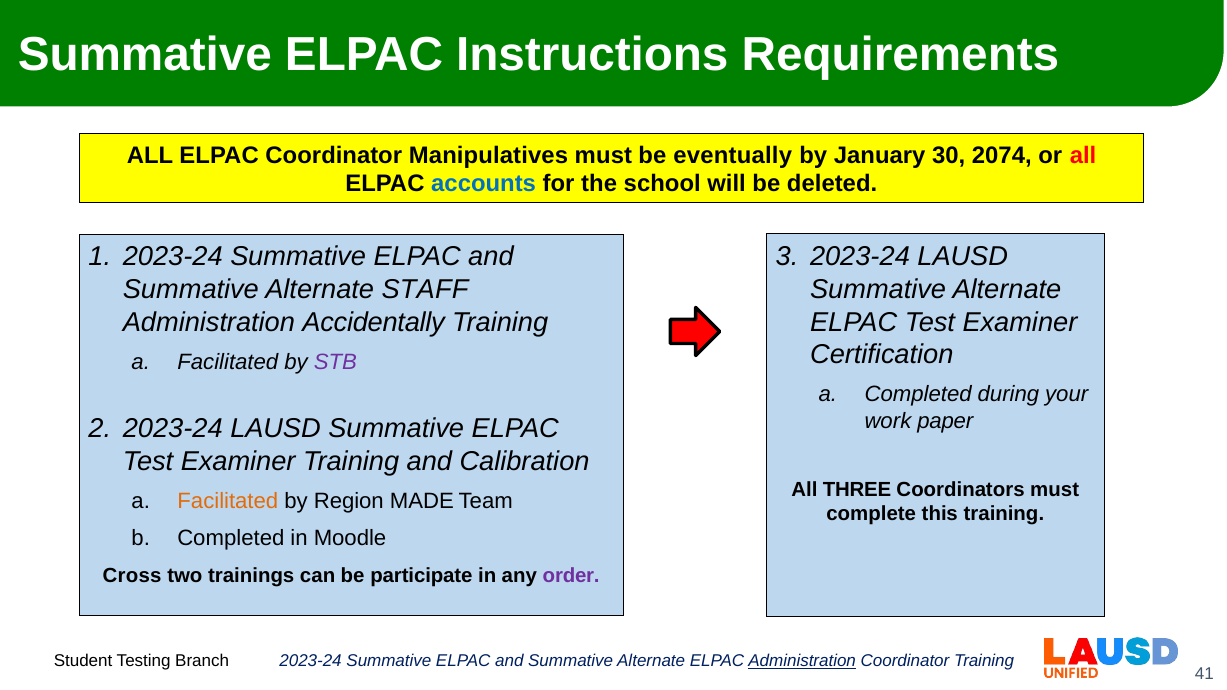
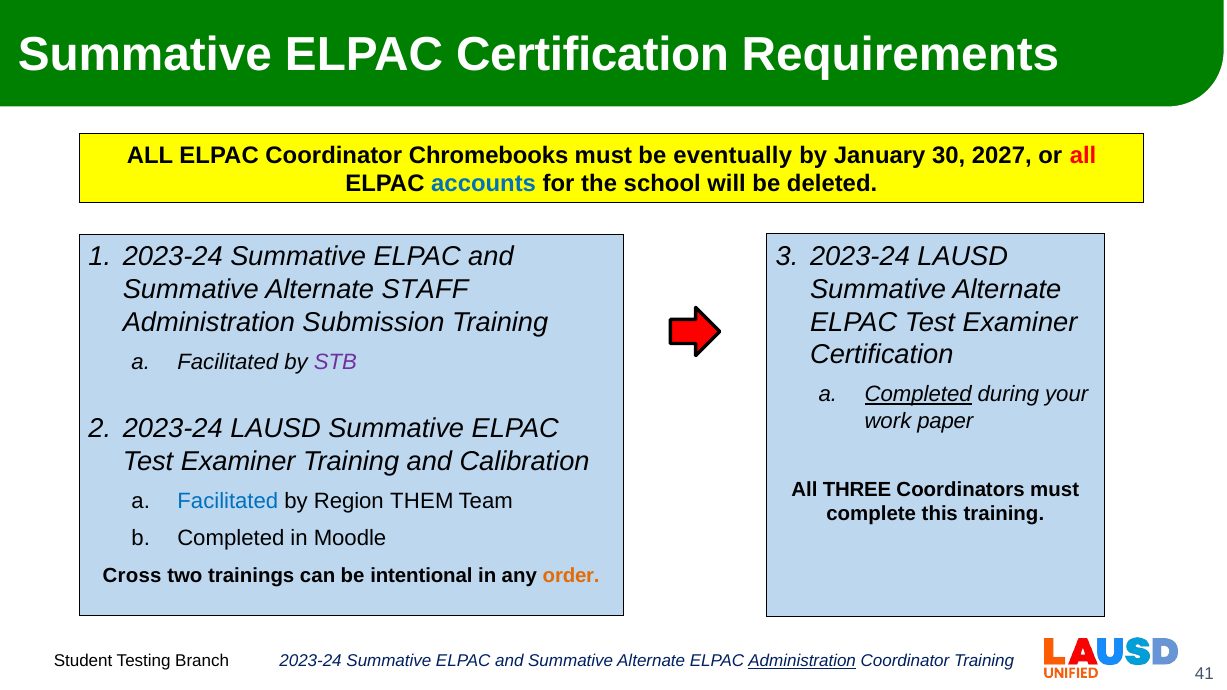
ELPAC Instructions: Instructions -> Certification
Manipulatives: Manipulatives -> Chromebooks
2074: 2074 -> 2027
Accidentally: Accidentally -> Submission
Completed at (918, 395) underline: none -> present
Facilitated at (228, 501) colour: orange -> blue
MADE: MADE -> THEM
participate: participate -> intentional
order colour: purple -> orange
